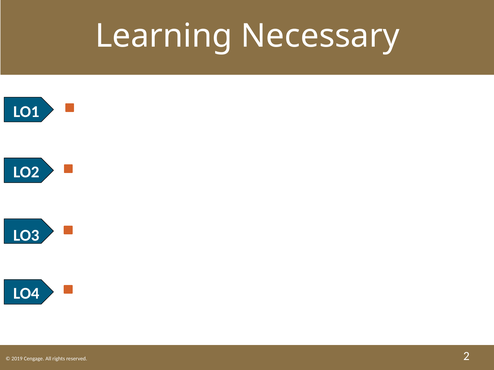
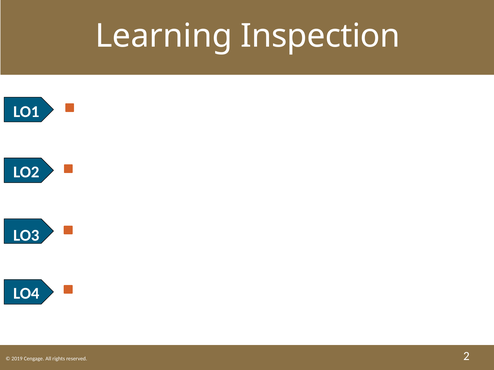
Necessary: Necessary -> Inspection
